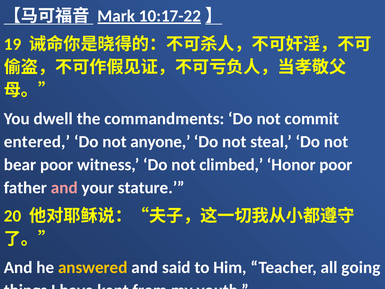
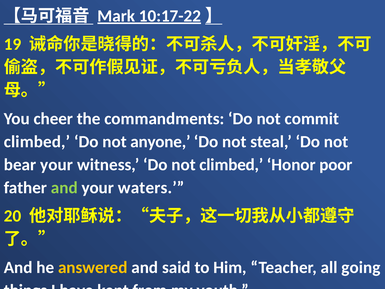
dwell: dwell -> cheer
entered at (37, 142): entered -> climbed
bear poor: poor -> your
and at (64, 188) colour: pink -> light green
stature: stature -> waters
